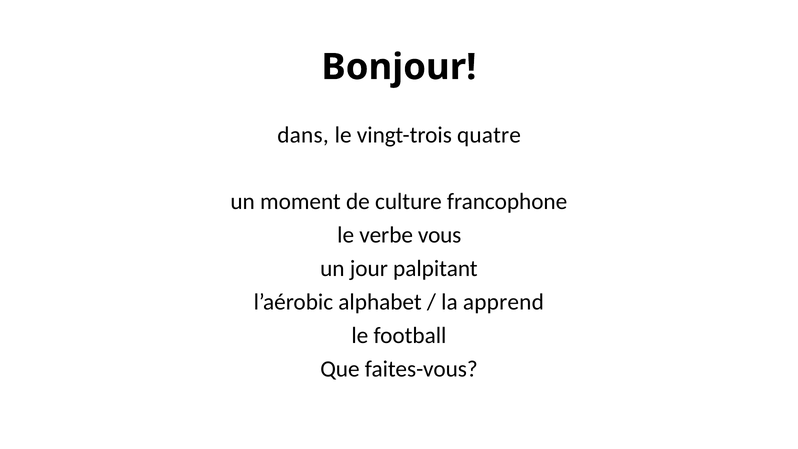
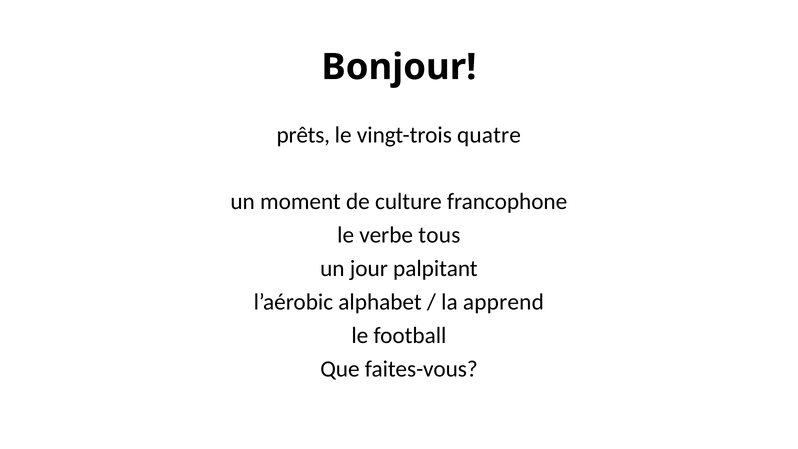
dans: dans -> prêts
vous: vous -> tous
